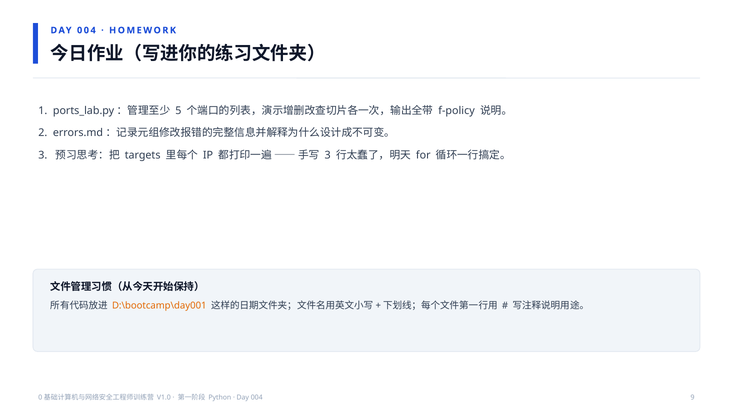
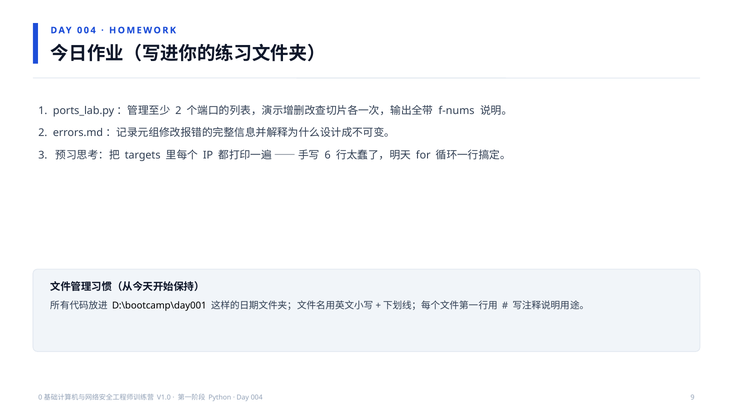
5 at (178, 111): 5 -> 2
f-policy: f-policy -> f-nums
3 at (328, 155): 3 -> 6
D:\bootcamp\day001 colour: orange -> black
